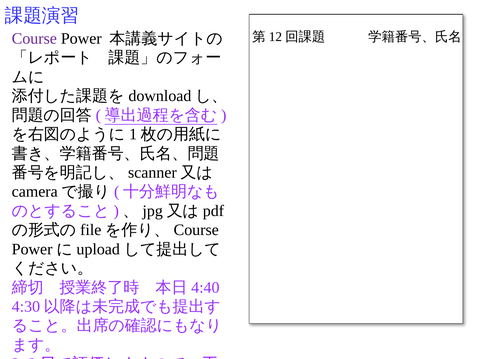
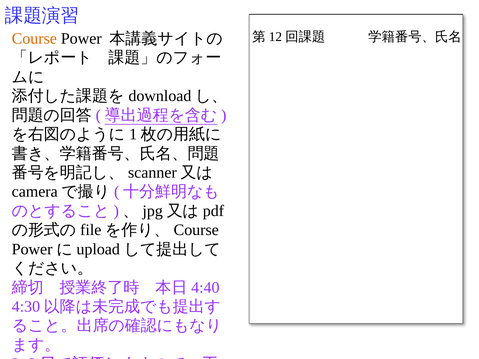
Course colour: purple -> orange
